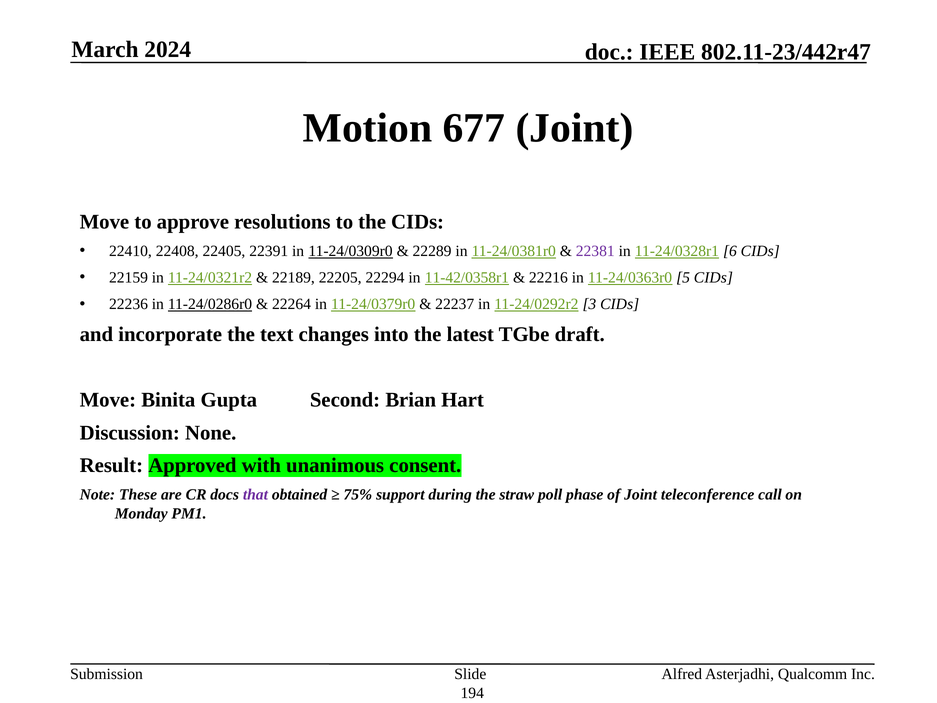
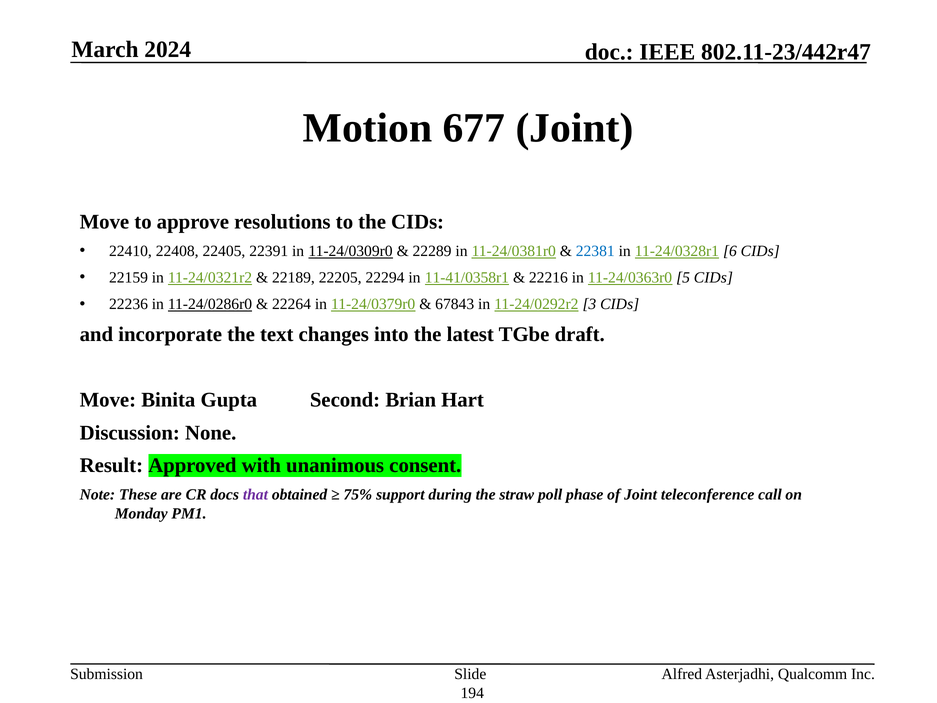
22381 colour: purple -> blue
11-42/0358r1: 11-42/0358r1 -> 11-41/0358r1
22237: 22237 -> 67843
